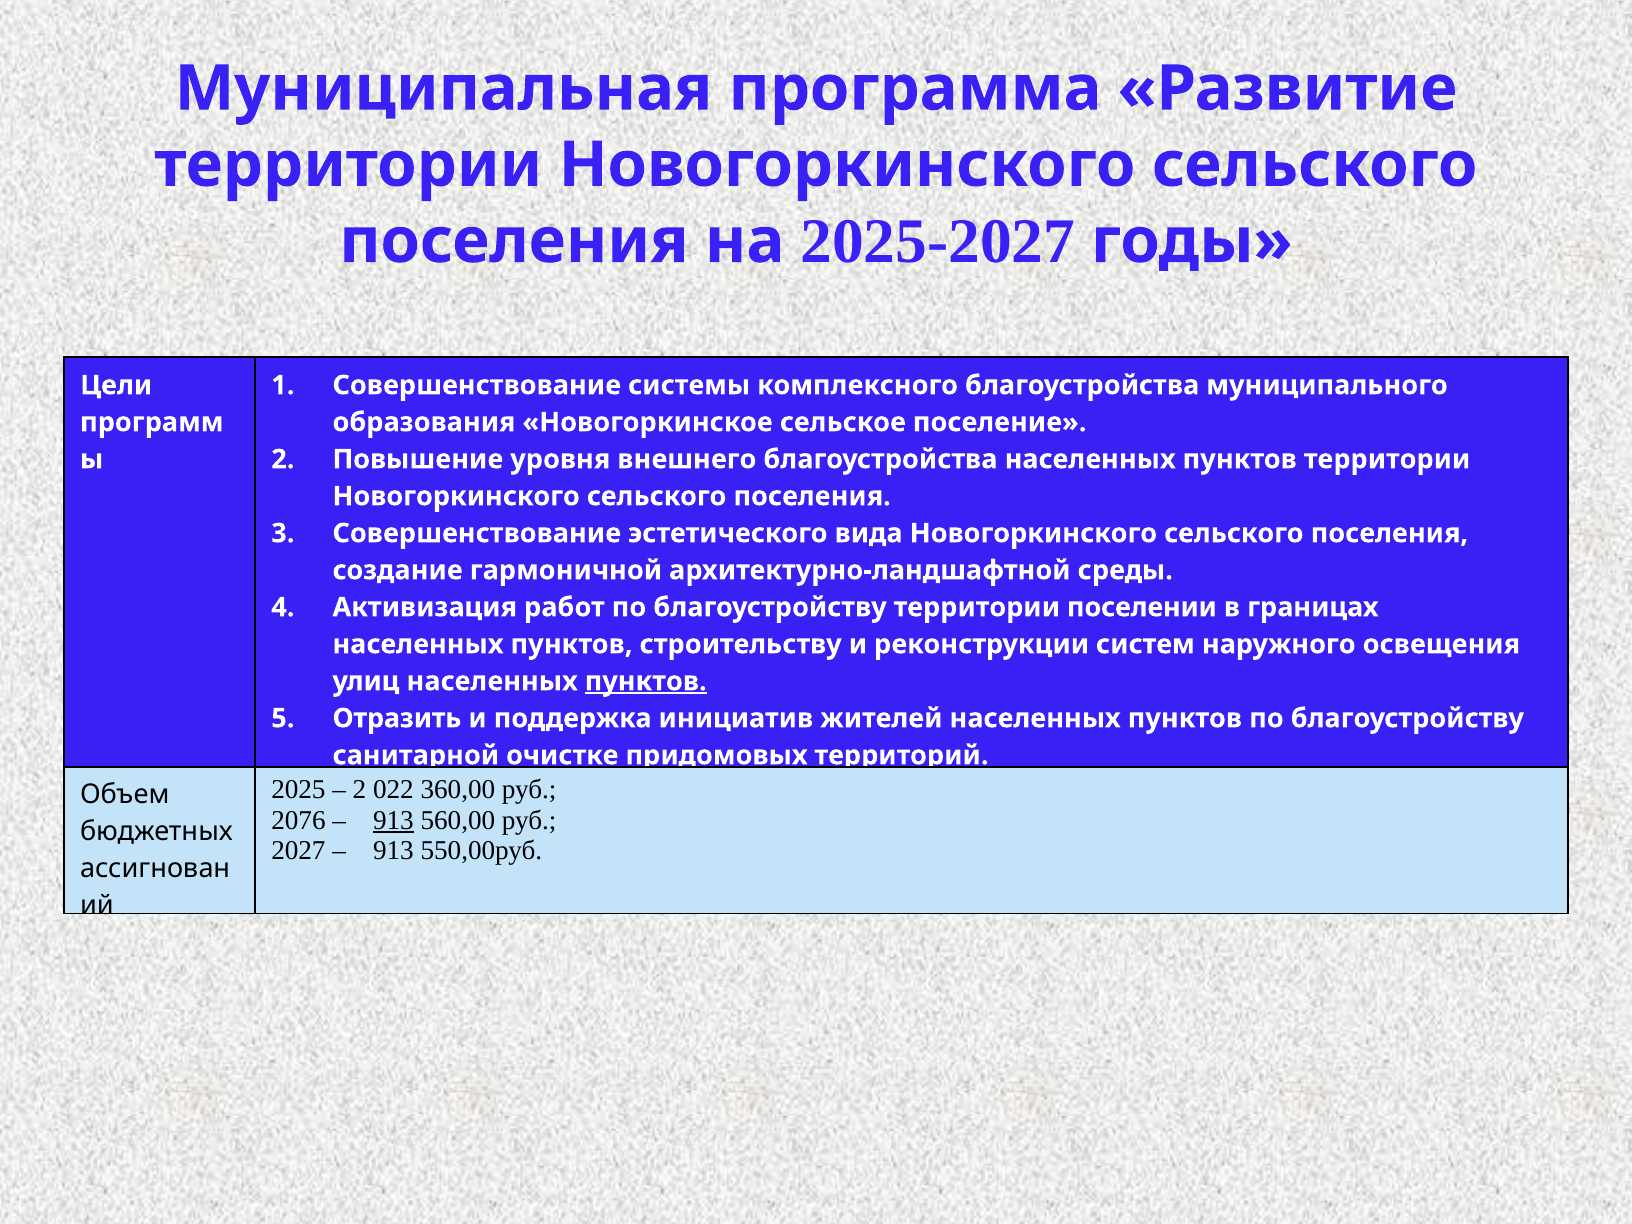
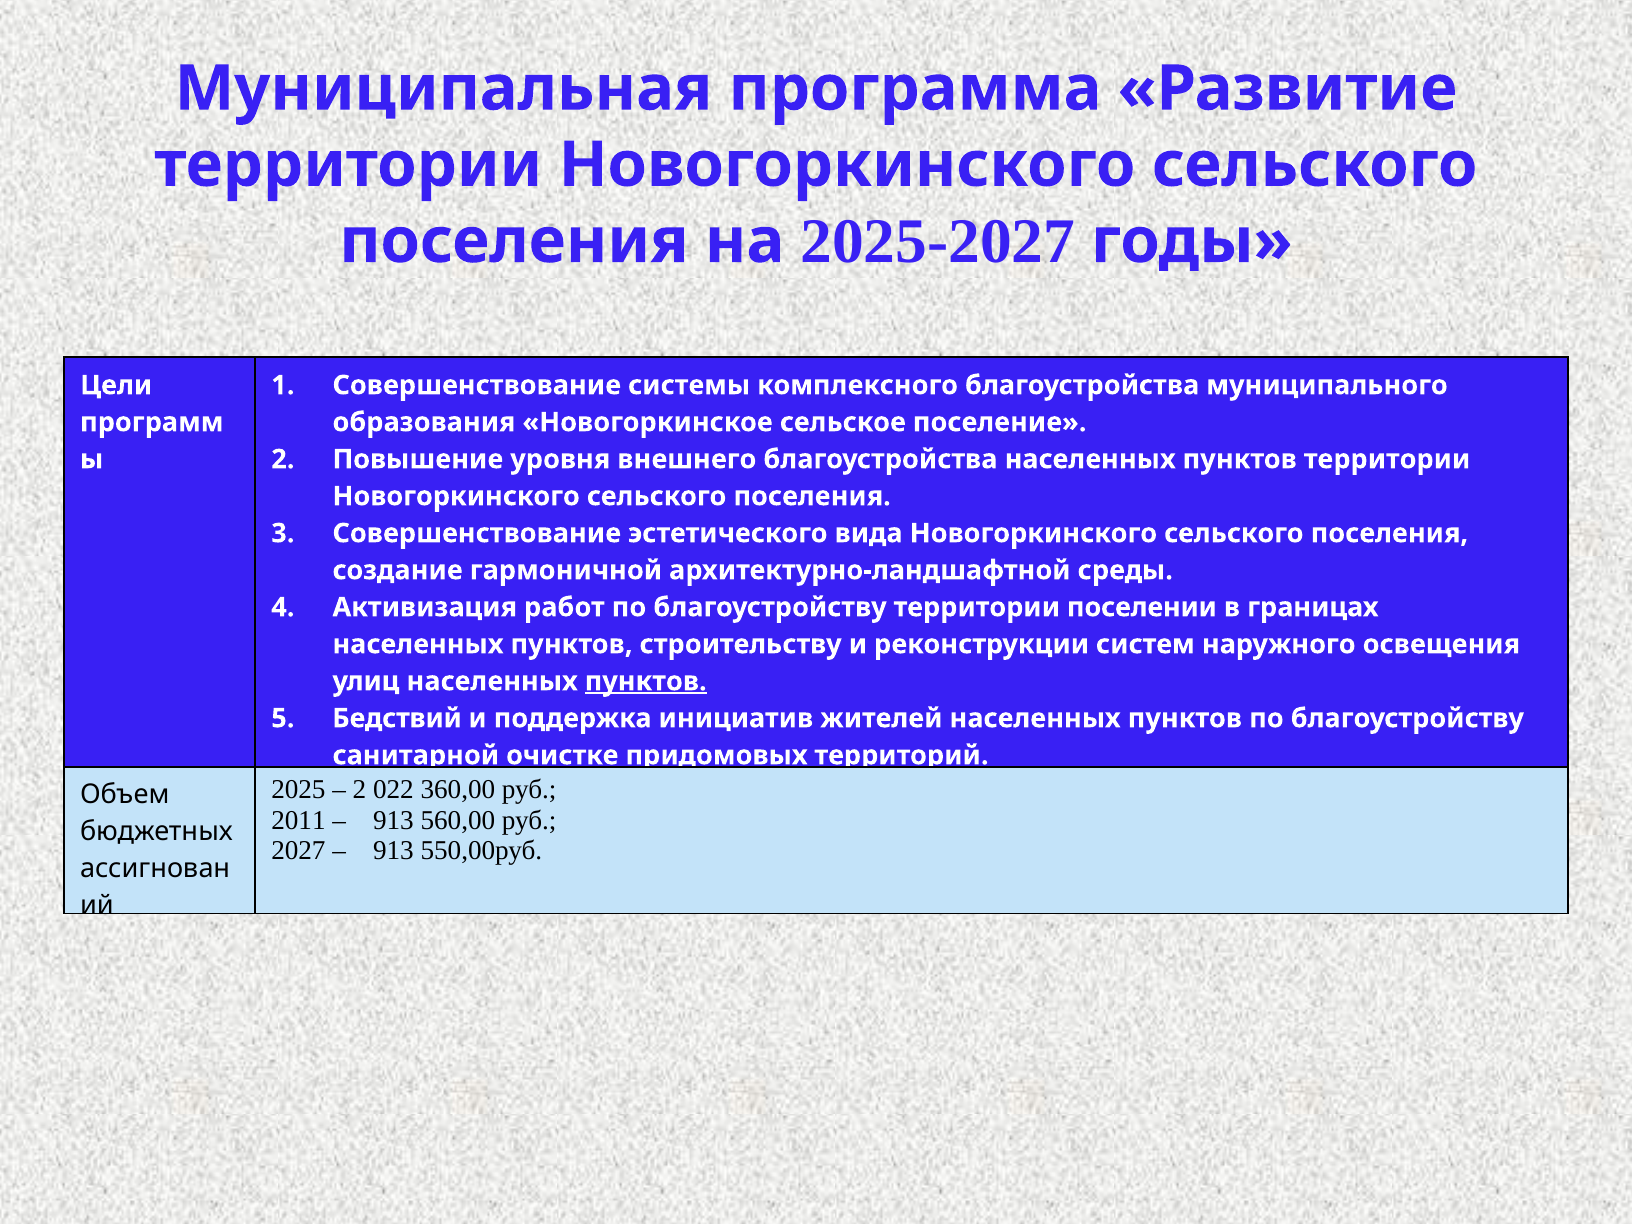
Отразить: Отразить -> Бедствий
2076: 2076 -> 2011
913 at (393, 820) underline: present -> none
